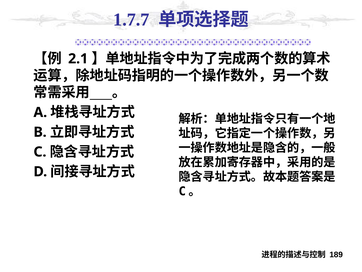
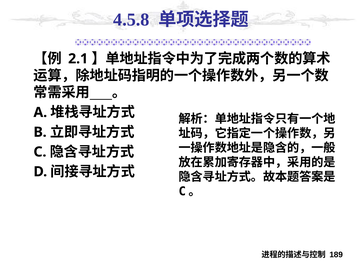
1.7.7: 1.7.7 -> 4.5.8
